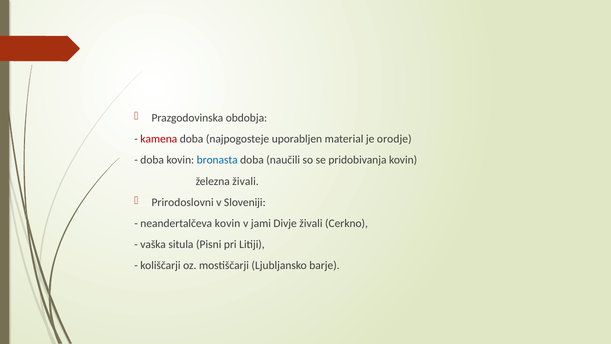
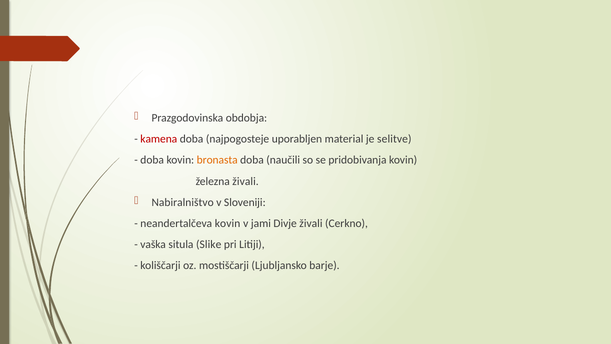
orodje: orodje -> selitve
bronasta colour: blue -> orange
Prirodoslovni: Prirodoslovni -> Nabiralništvo
Pisni: Pisni -> Slike
